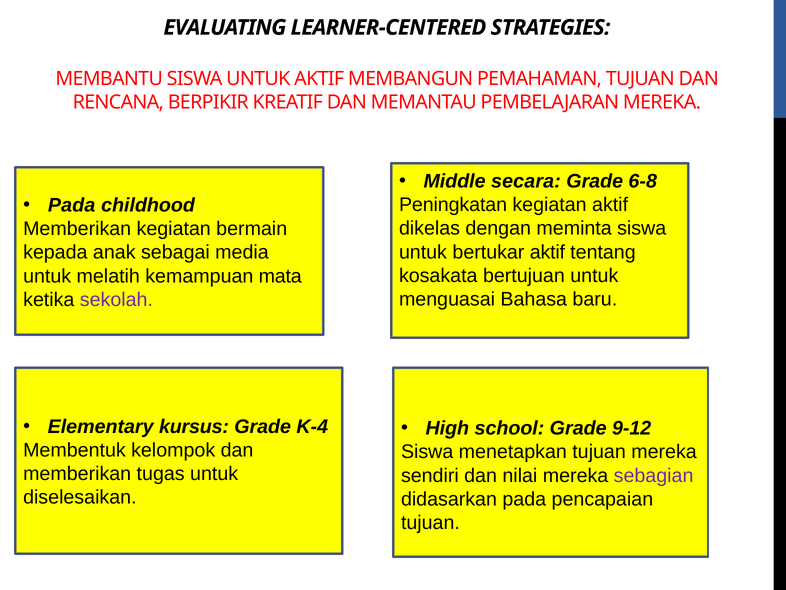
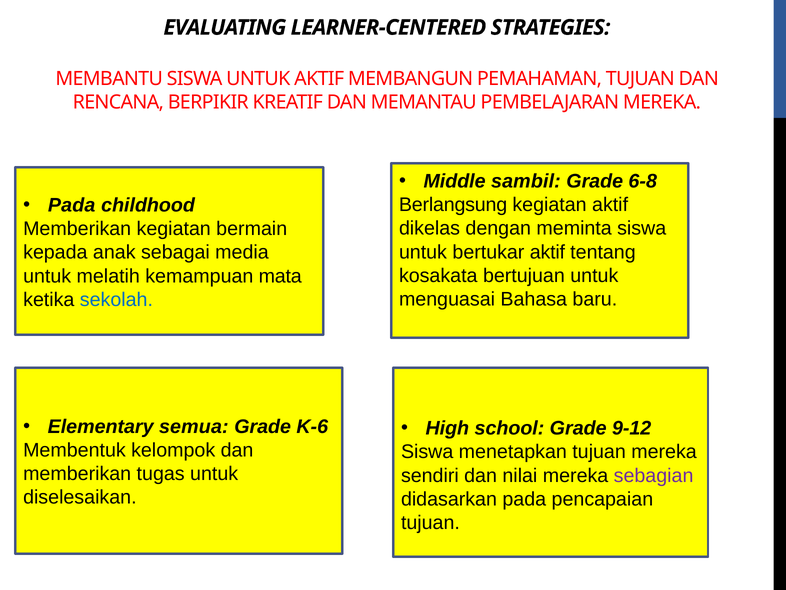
secara: secara -> sambil
Peningkatan: Peningkatan -> Berlangsung
sekolah colour: purple -> blue
kursus: kursus -> semua
K-4: K-4 -> K-6
